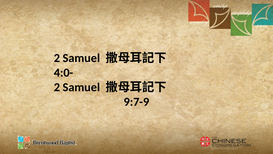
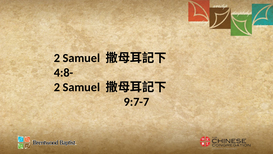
4:0-: 4:0- -> 4:8-
9:7-9: 9:7-9 -> 9:7-7
